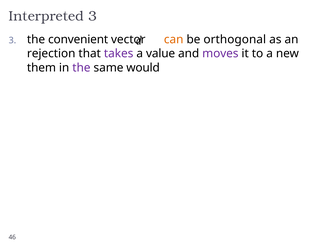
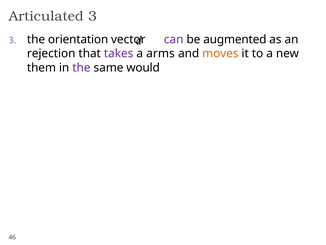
Interpreted: Interpreted -> Articulated
convenient: convenient -> orientation
can colour: orange -> purple
orthogonal: orthogonal -> augmented
value: value -> arms
moves colour: purple -> orange
